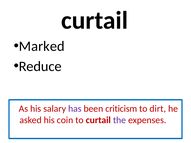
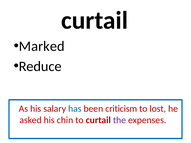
has colour: purple -> blue
dirt: dirt -> lost
coin: coin -> chin
